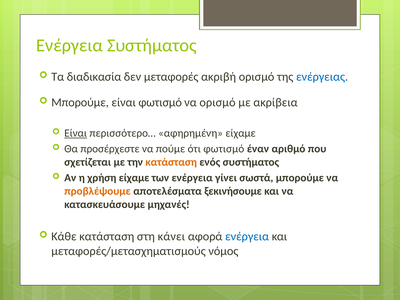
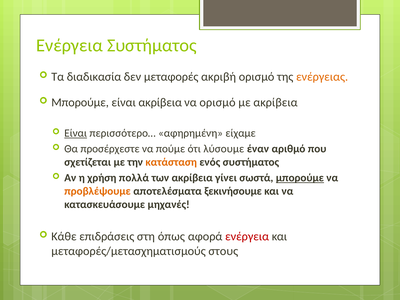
ενέργειας colour: blue -> orange
είναι φωτισμό: φωτισμό -> ακρίβεια
ότι φωτισμό: φωτισμό -> λύσουμε
χρήση είχαμε: είχαμε -> πολλά
των ενέργεια: ενέργεια -> ακρίβεια
μπορούμε at (300, 178) underline: none -> present
Κάθε κατάσταση: κατάσταση -> επιδράσεις
κάνει: κάνει -> όπως
ενέργεια at (247, 237) colour: blue -> red
νόμος: νόμος -> στους
